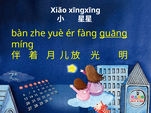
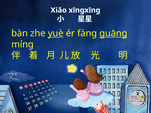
yuè underline: none -> present
